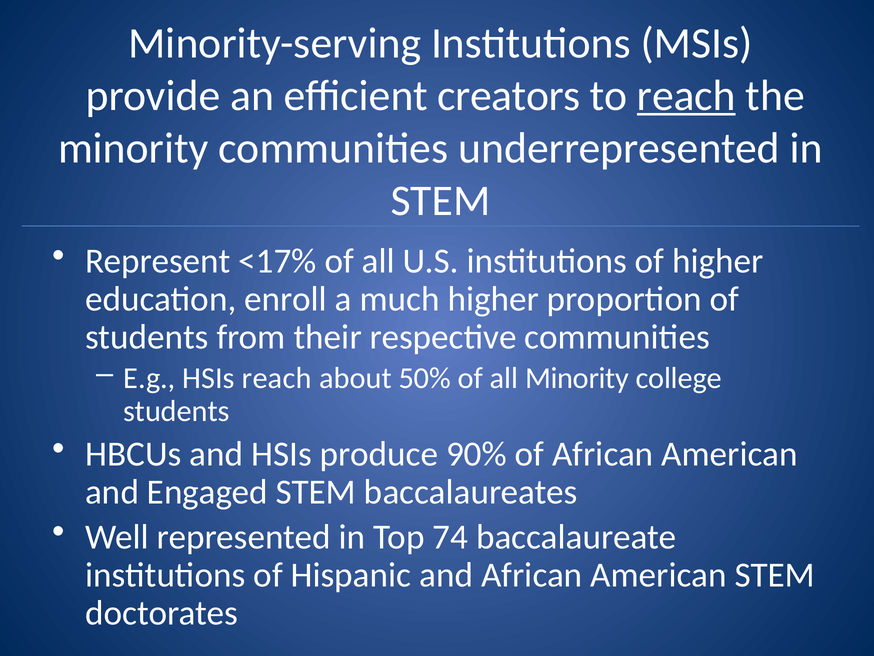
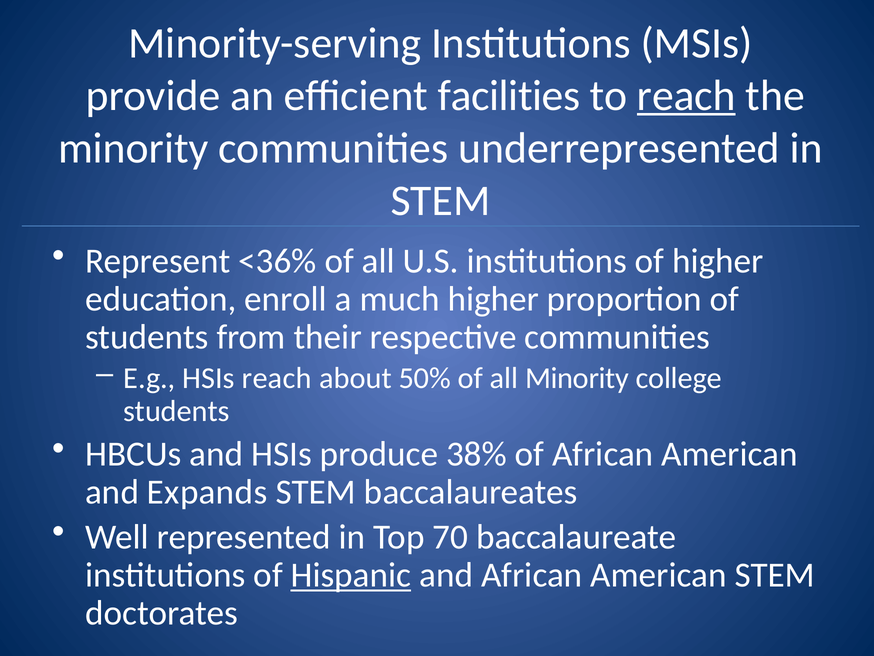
creators: creators -> facilities
<17%: <17% -> <36%
90%: 90% -> 38%
Engaged: Engaged -> Expands
74: 74 -> 70
Hispanic underline: none -> present
